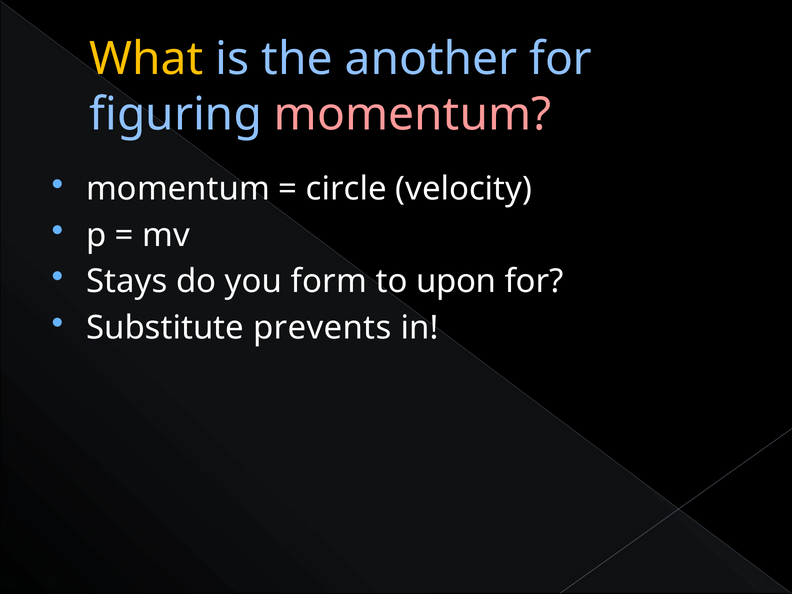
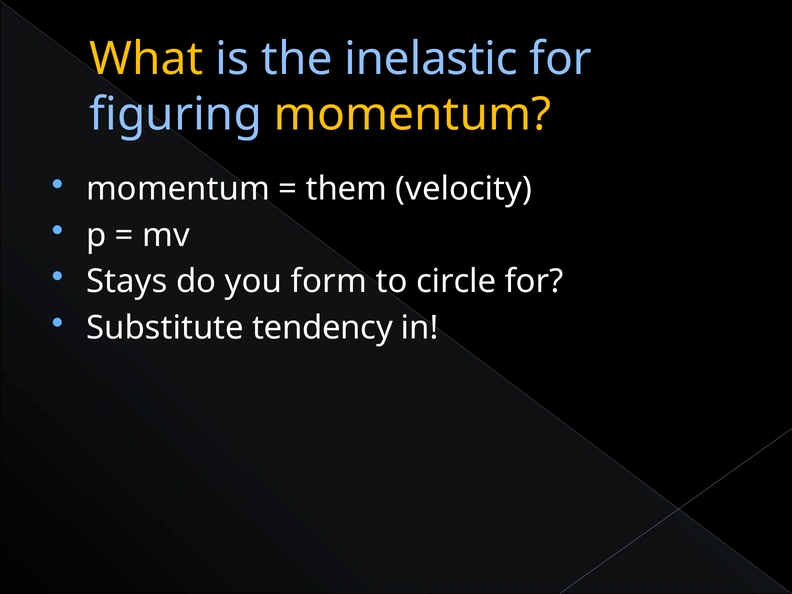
another: another -> inelastic
momentum at (413, 115) colour: pink -> yellow
circle: circle -> them
upon: upon -> circle
prevents: prevents -> tendency
